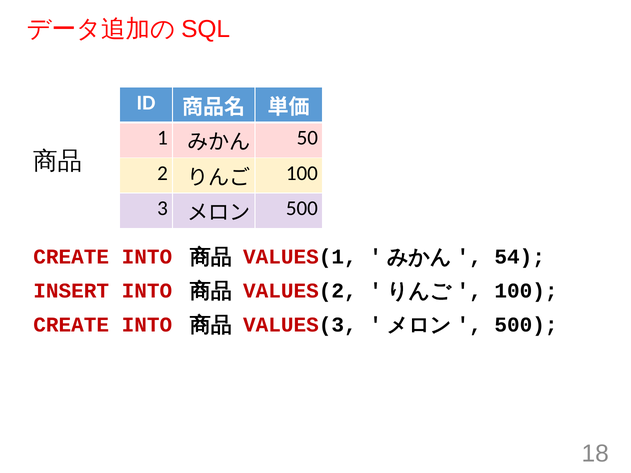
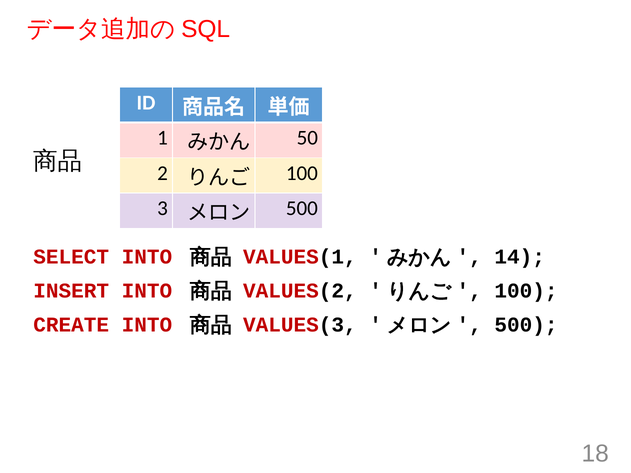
CREATE at (71, 257): CREATE -> SELECT
54: 54 -> 14
